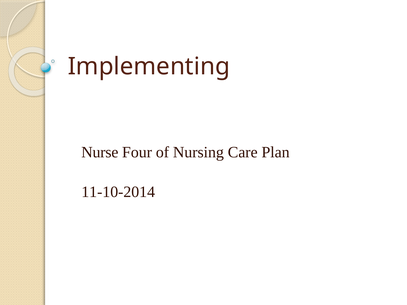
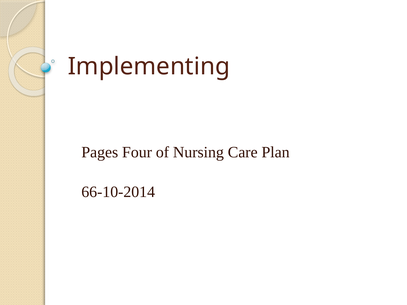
Nurse: Nurse -> Pages
11-10-2014: 11-10-2014 -> 66-10-2014
